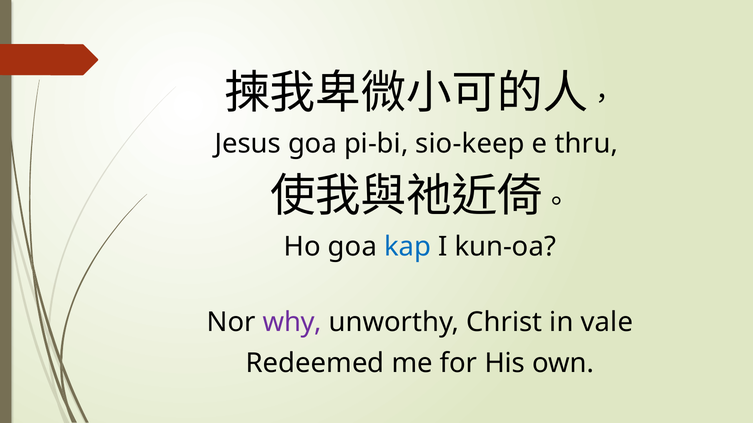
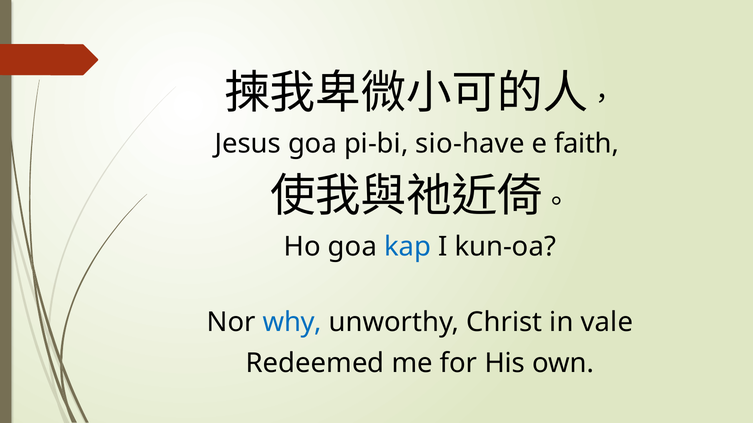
sio-keep: sio-keep -> sio-have
thru: thru -> faith
why colour: purple -> blue
